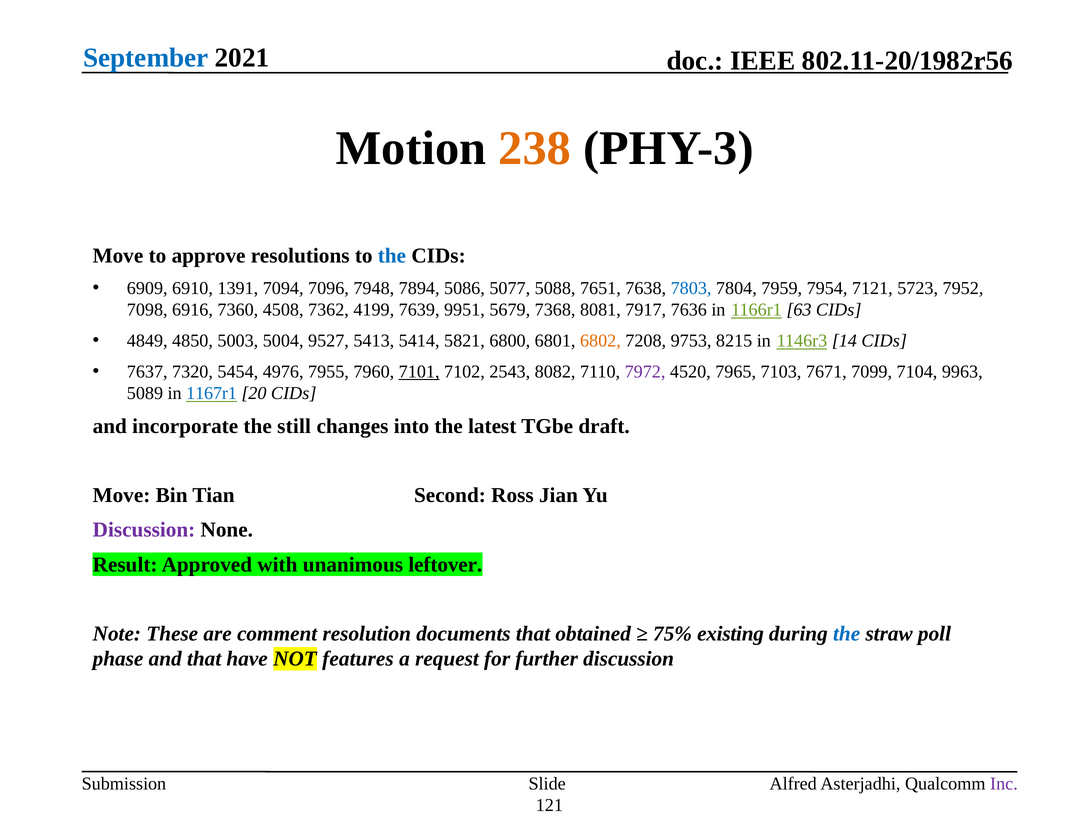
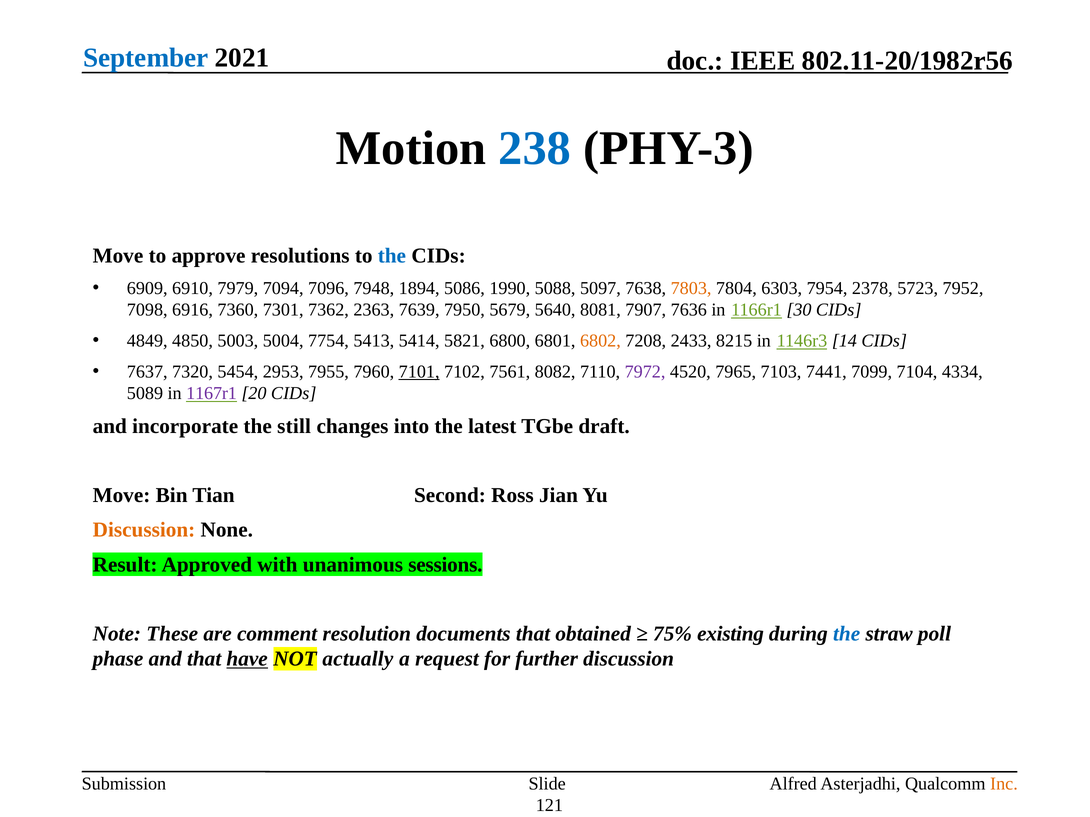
238 colour: orange -> blue
1391: 1391 -> 7979
7894: 7894 -> 1894
5077: 5077 -> 1990
7651: 7651 -> 5097
7803 colour: blue -> orange
7959: 7959 -> 6303
7121: 7121 -> 2378
4508: 4508 -> 7301
4199: 4199 -> 2363
9951: 9951 -> 7950
7368: 7368 -> 5640
7917: 7917 -> 7907
63: 63 -> 30
9527: 9527 -> 7754
9753: 9753 -> 2433
4976: 4976 -> 2953
2543: 2543 -> 7561
7671: 7671 -> 7441
9963: 9963 -> 4334
1167r1 colour: blue -> purple
Discussion at (144, 530) colour: purple -> orange
leftover: leftover -> sessions
have underline: none -> present
features: features -> actually
Inc colour: purple -> orange
